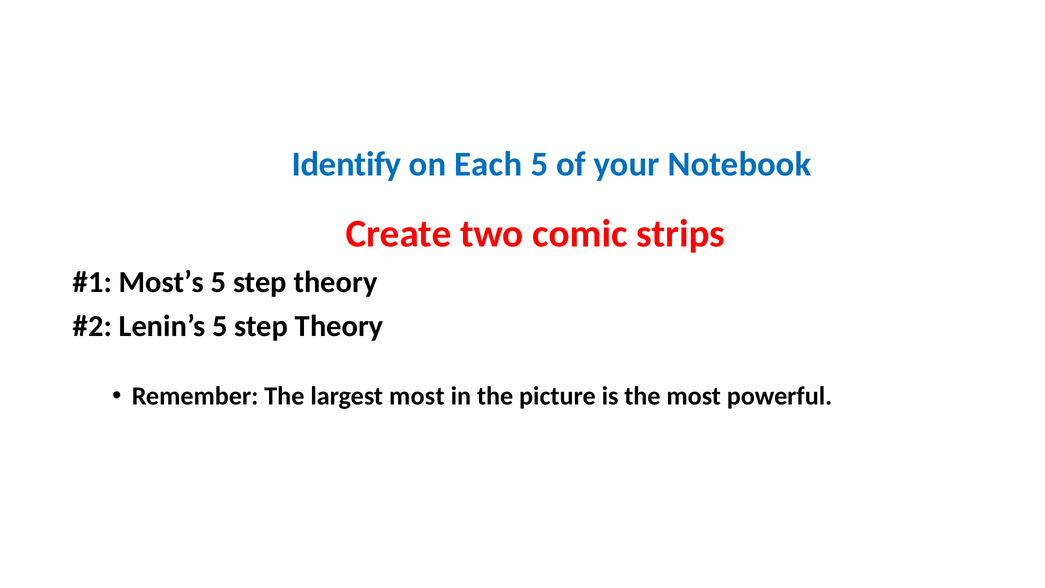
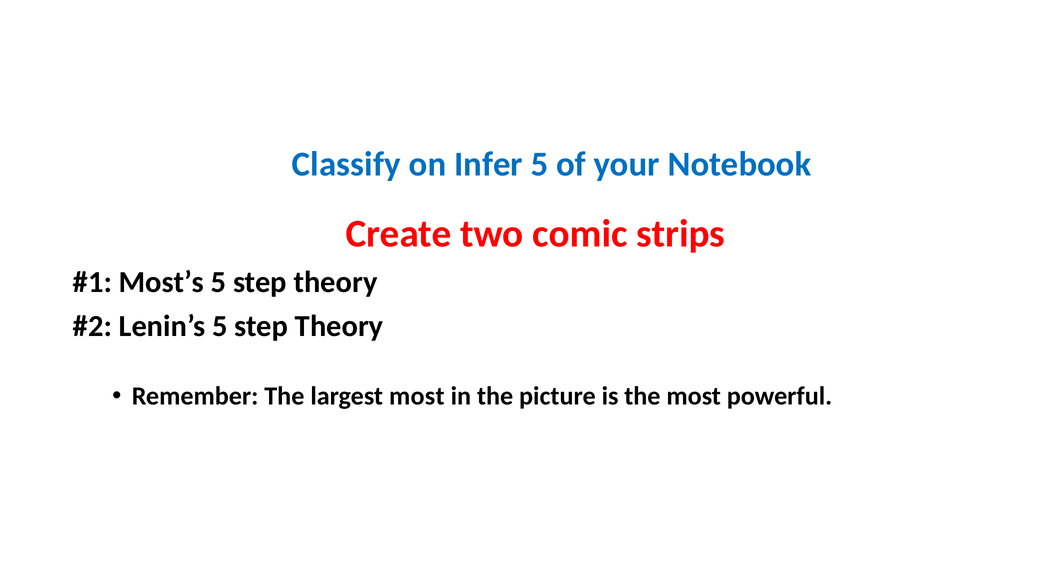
Identify: Identify -> Classify
Each: Each -> Infer
